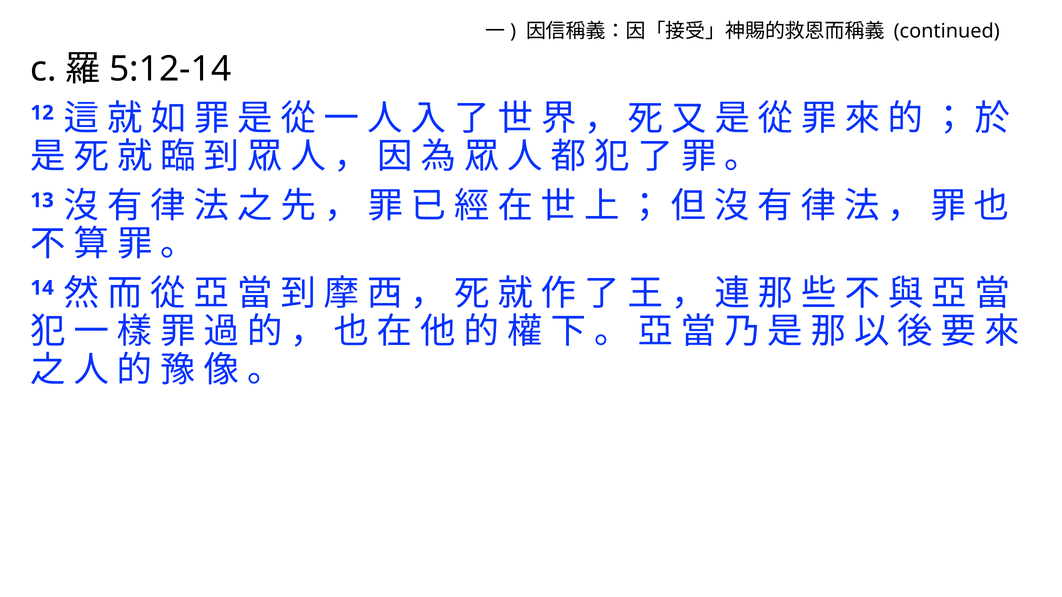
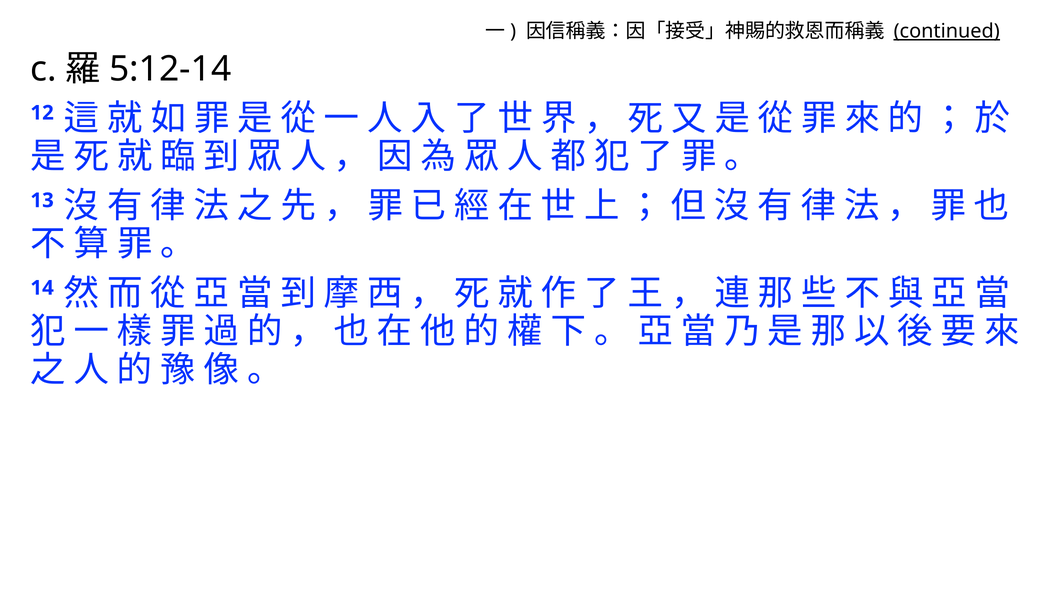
continued underline: none -> present
